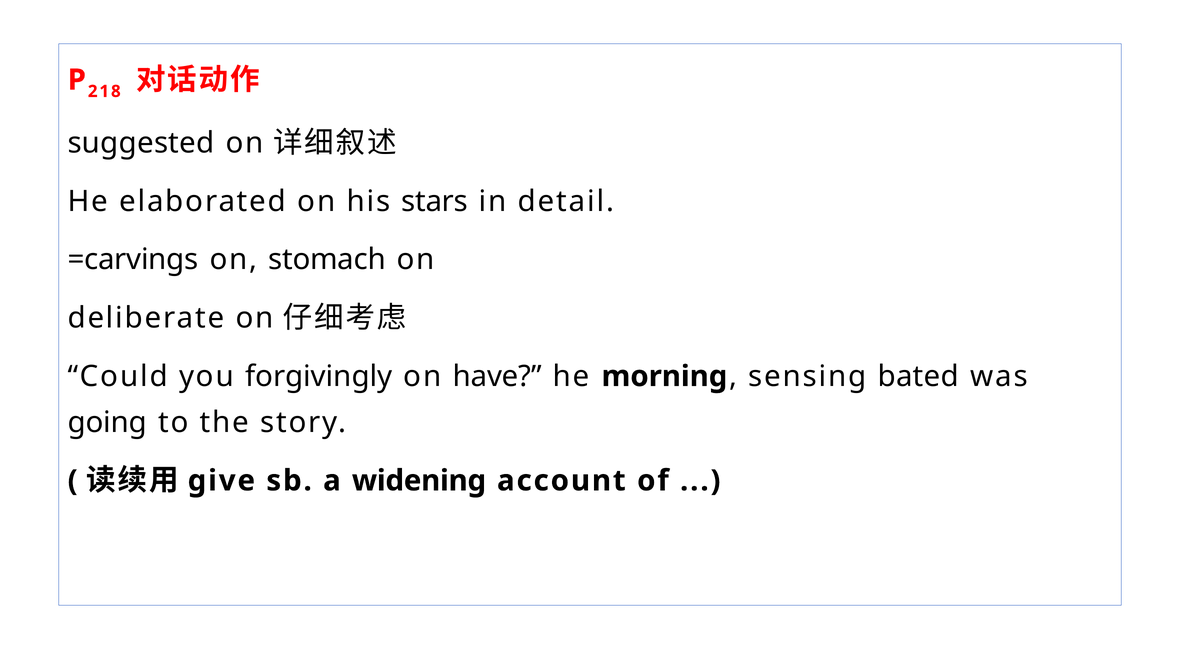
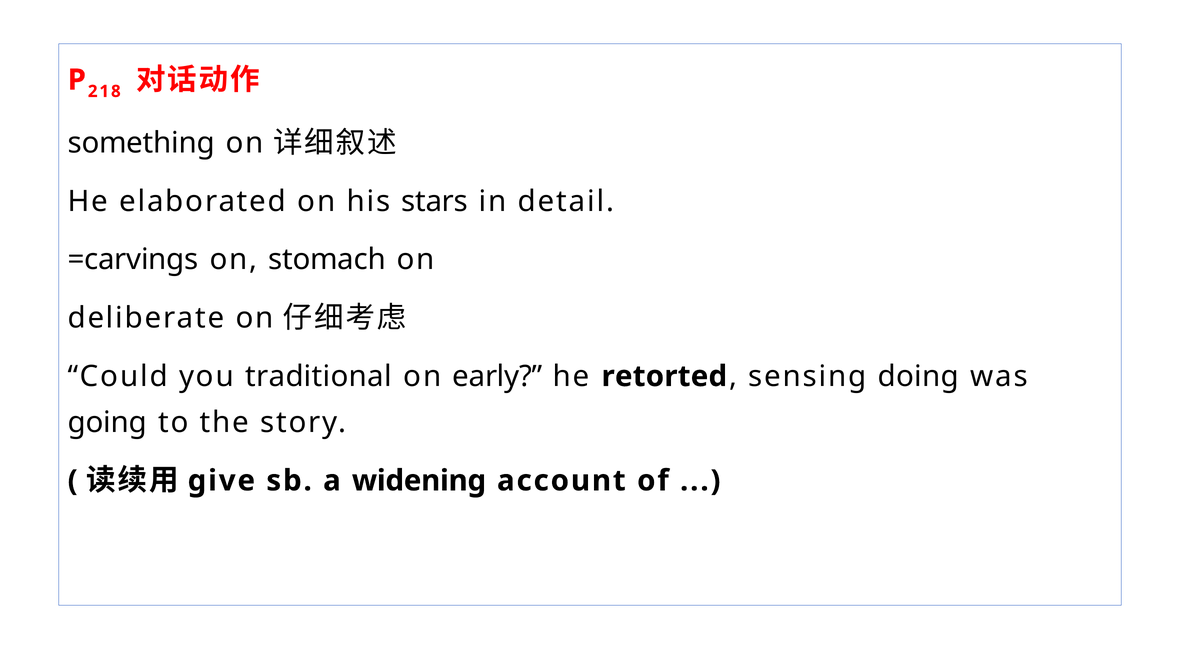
suggested: suggested -> something
forgivingly: forgivingly -> traditional
have: have -> early
morning: morning -> retorted
bated: bated -> doing
